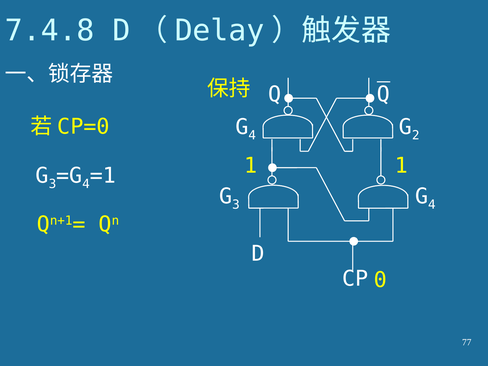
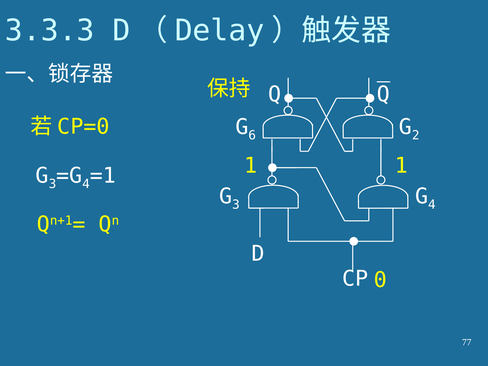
7.4.8: 7.4.8 -> 3.3.3
4 at (252, 135): 4 -> 6
